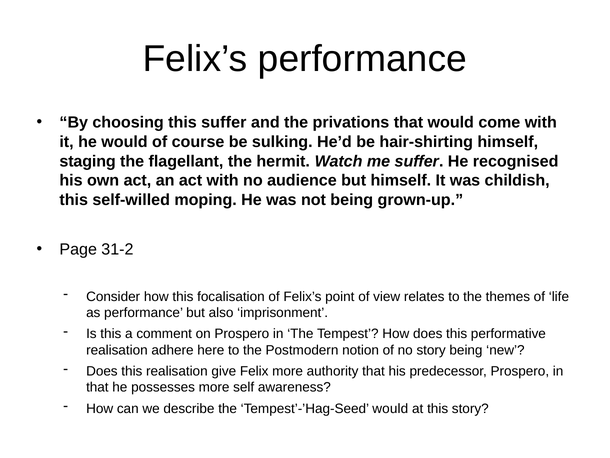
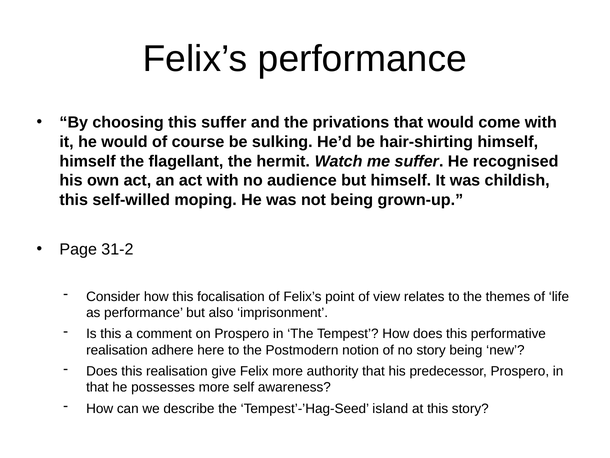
staging at (88, 161): staging -> himself
Tempest’-’Hag-Seed would: would -> island
